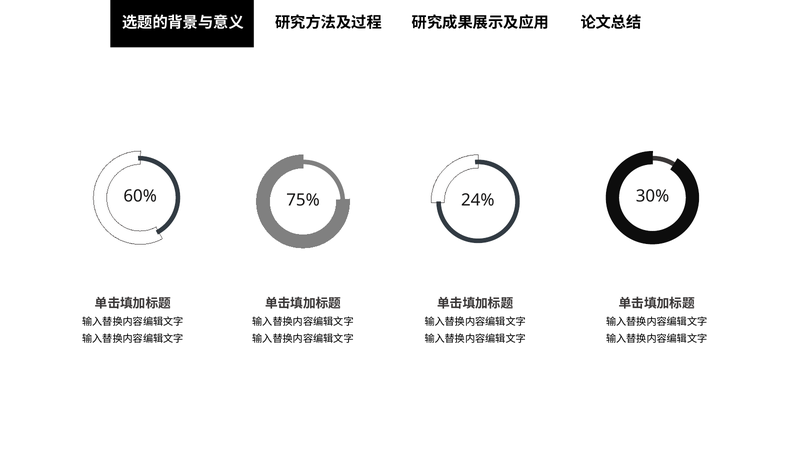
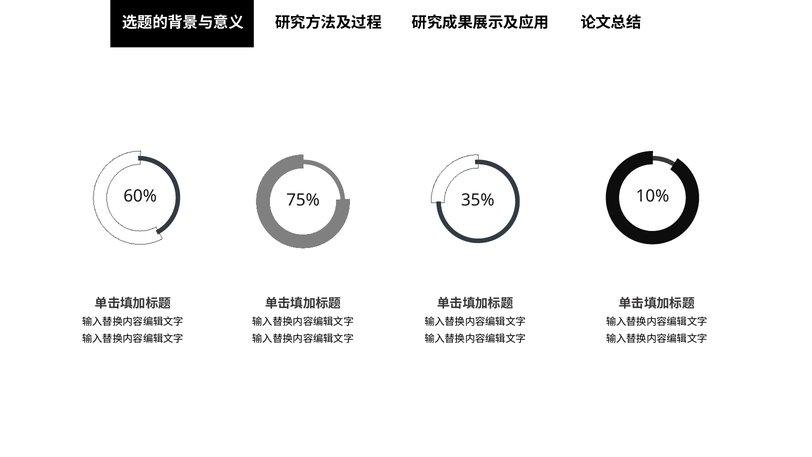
24%: 24% -> 35%
30%: 30% -> 10%
